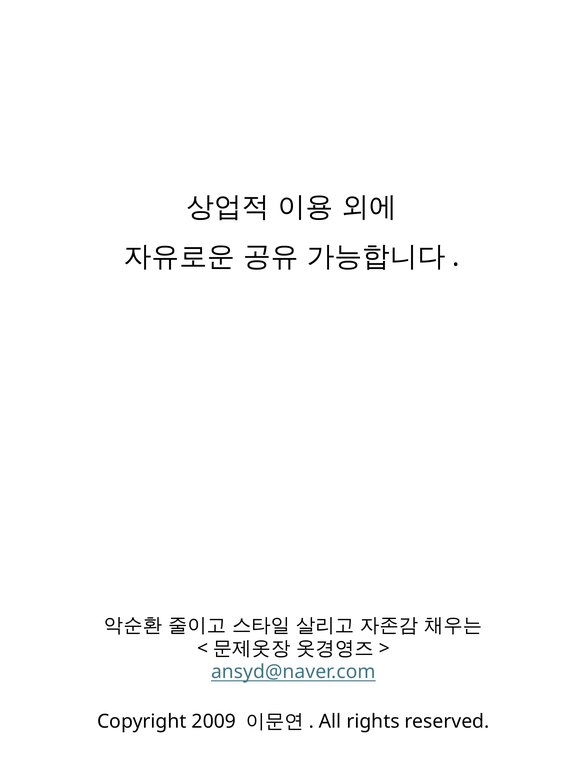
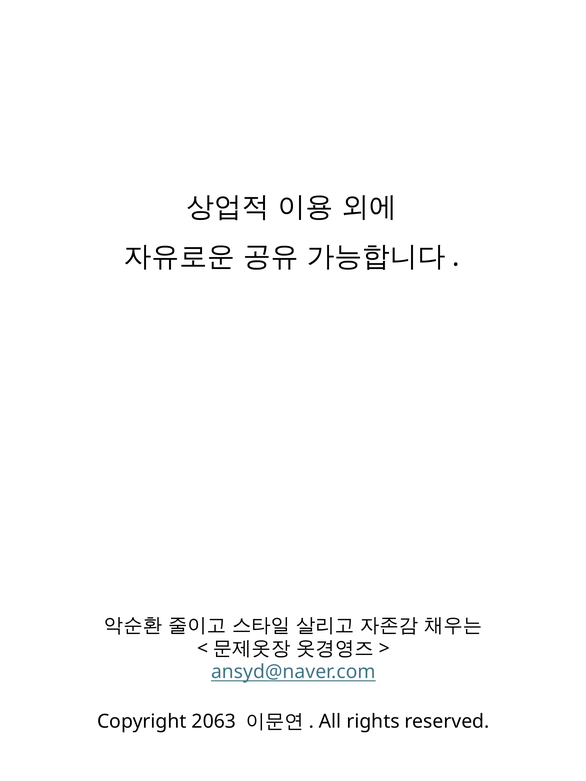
2009: 2009 -> 2063
